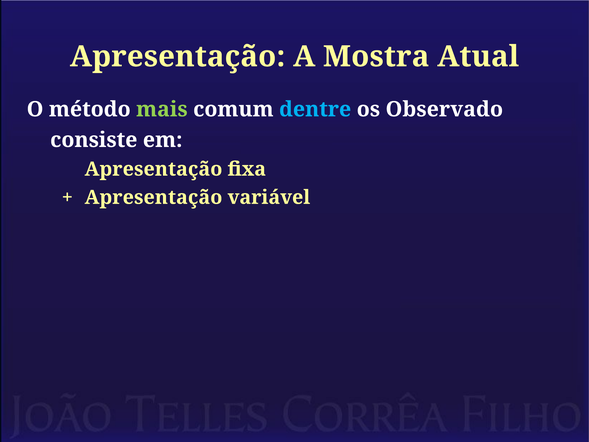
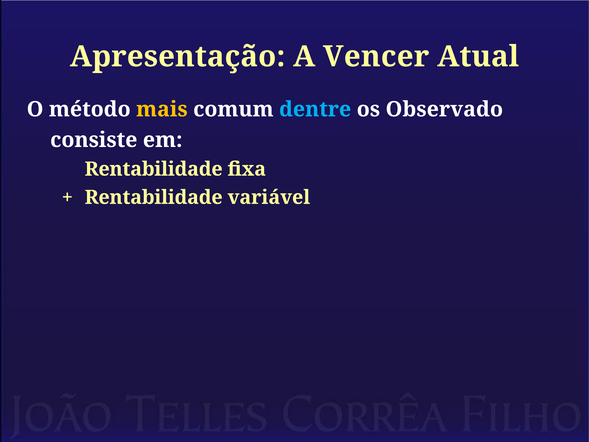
Mostra: Mostra -> Vencer
mais colour: light green -> yellow
Apresentação at (153, 169): Apresentação -> Rentabilidade
Apresentação at (153, 197): Apresentação -> Rentabilidade
